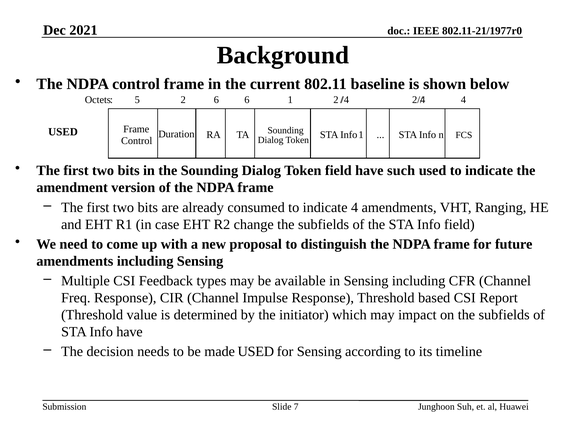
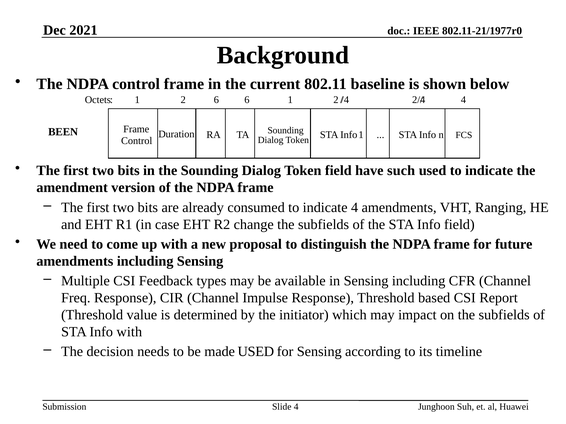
Octets 5: 5 -> 1
USED at (63, 132): USED -> BEEN
Info have: have -> with
Slide 7: 7 -> 4
